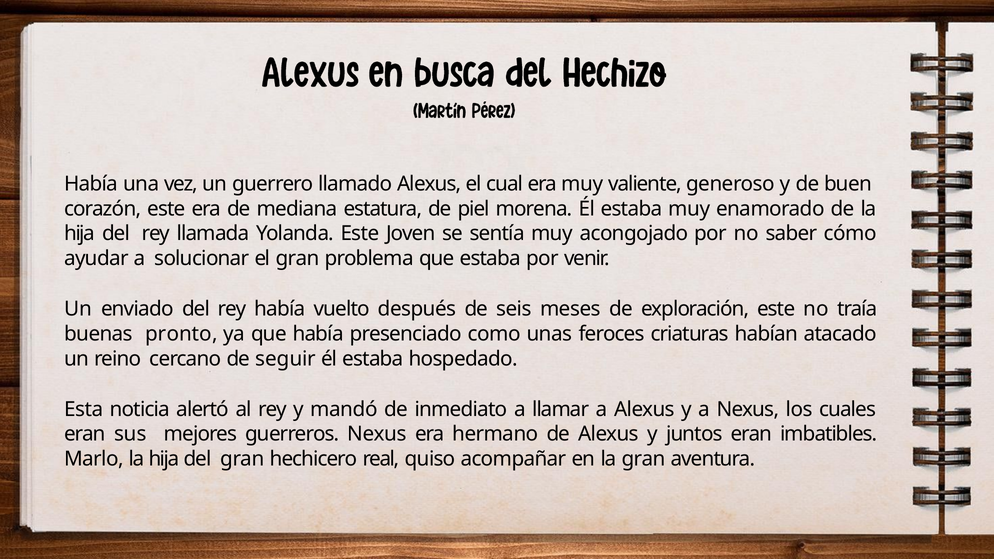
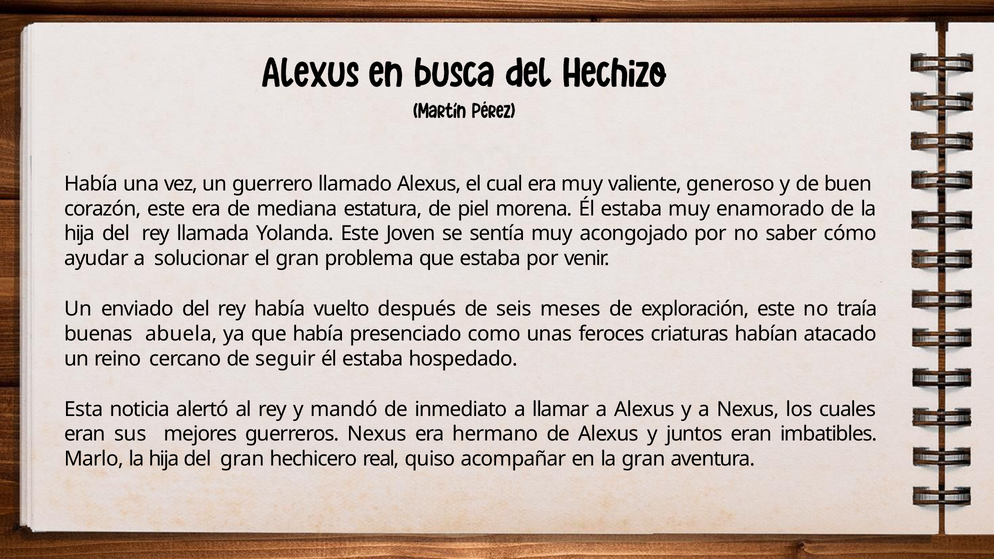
pronto: pronto -> abuela
